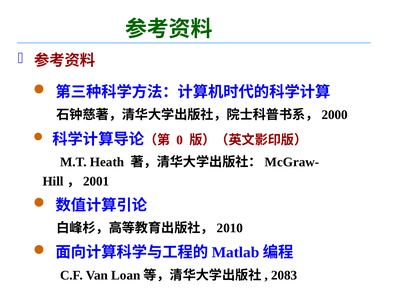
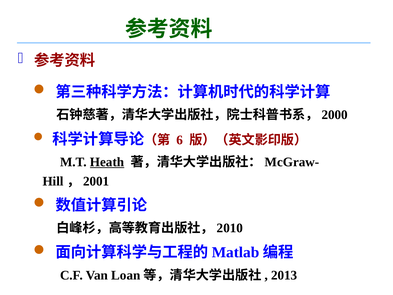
0: 0 -> 6
Heath underline: none -> present
2083: 2083 -> 2013
